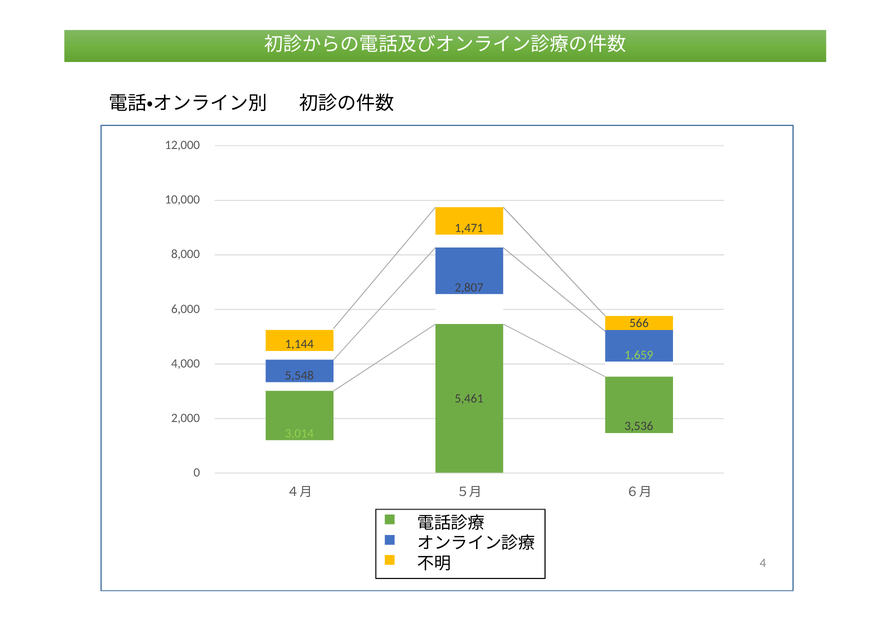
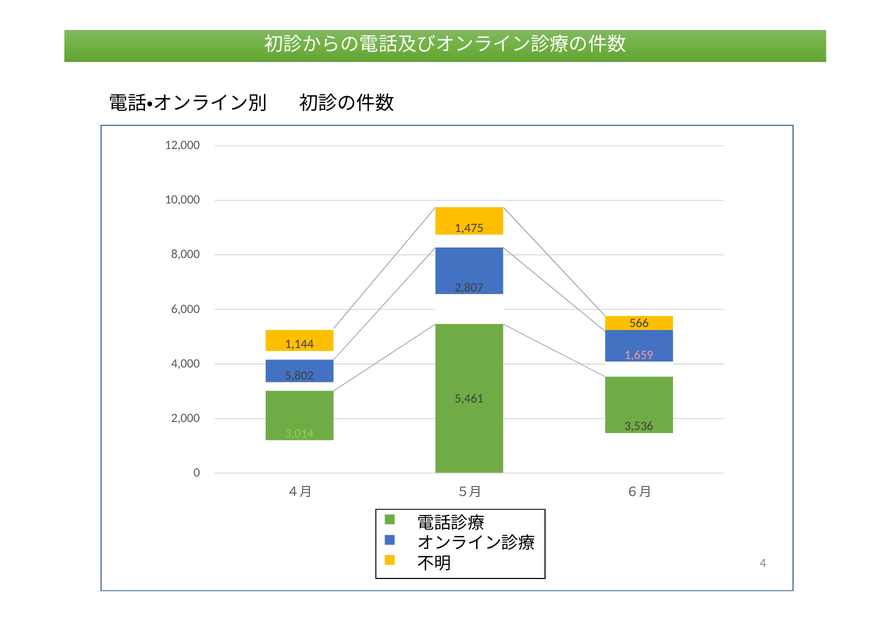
1,471: 1,471 -> 1,475
1,659 colour: light green -> pink
5,548: 5,548 -> 5,802
